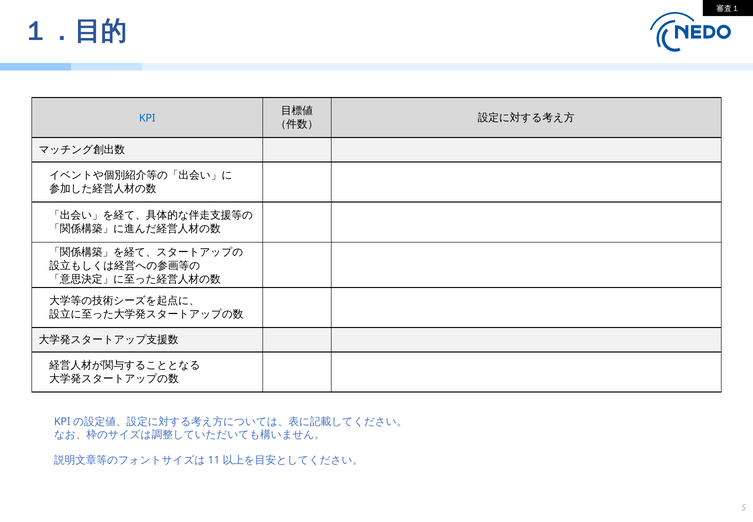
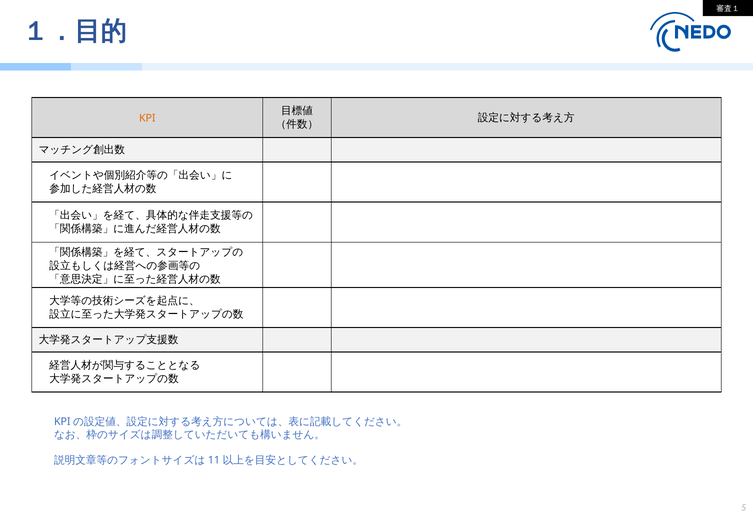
KPI colour: blue -> orange
